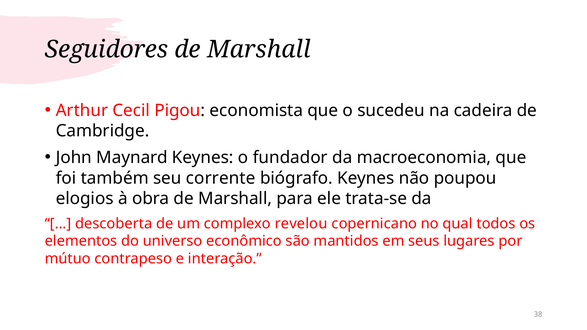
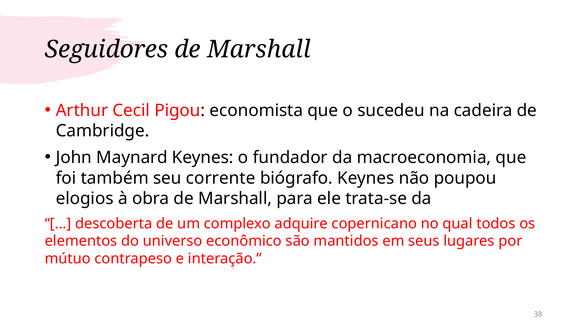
revelou: revelou -> adquire
